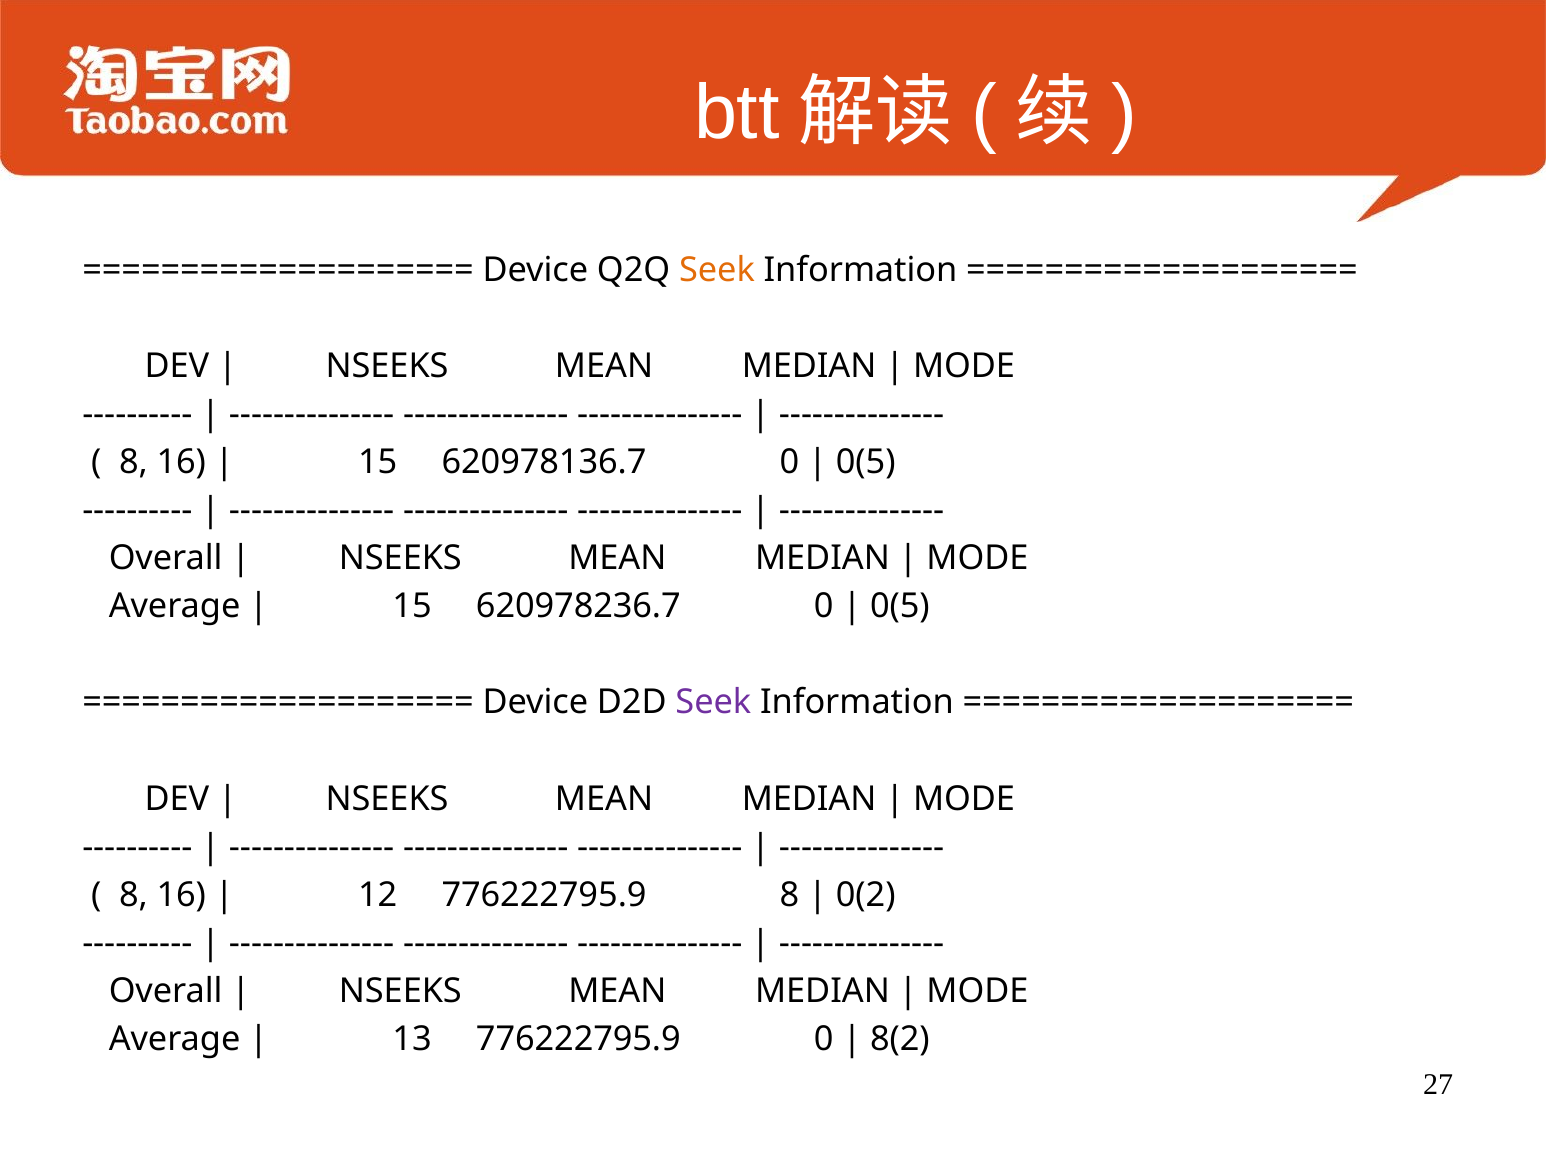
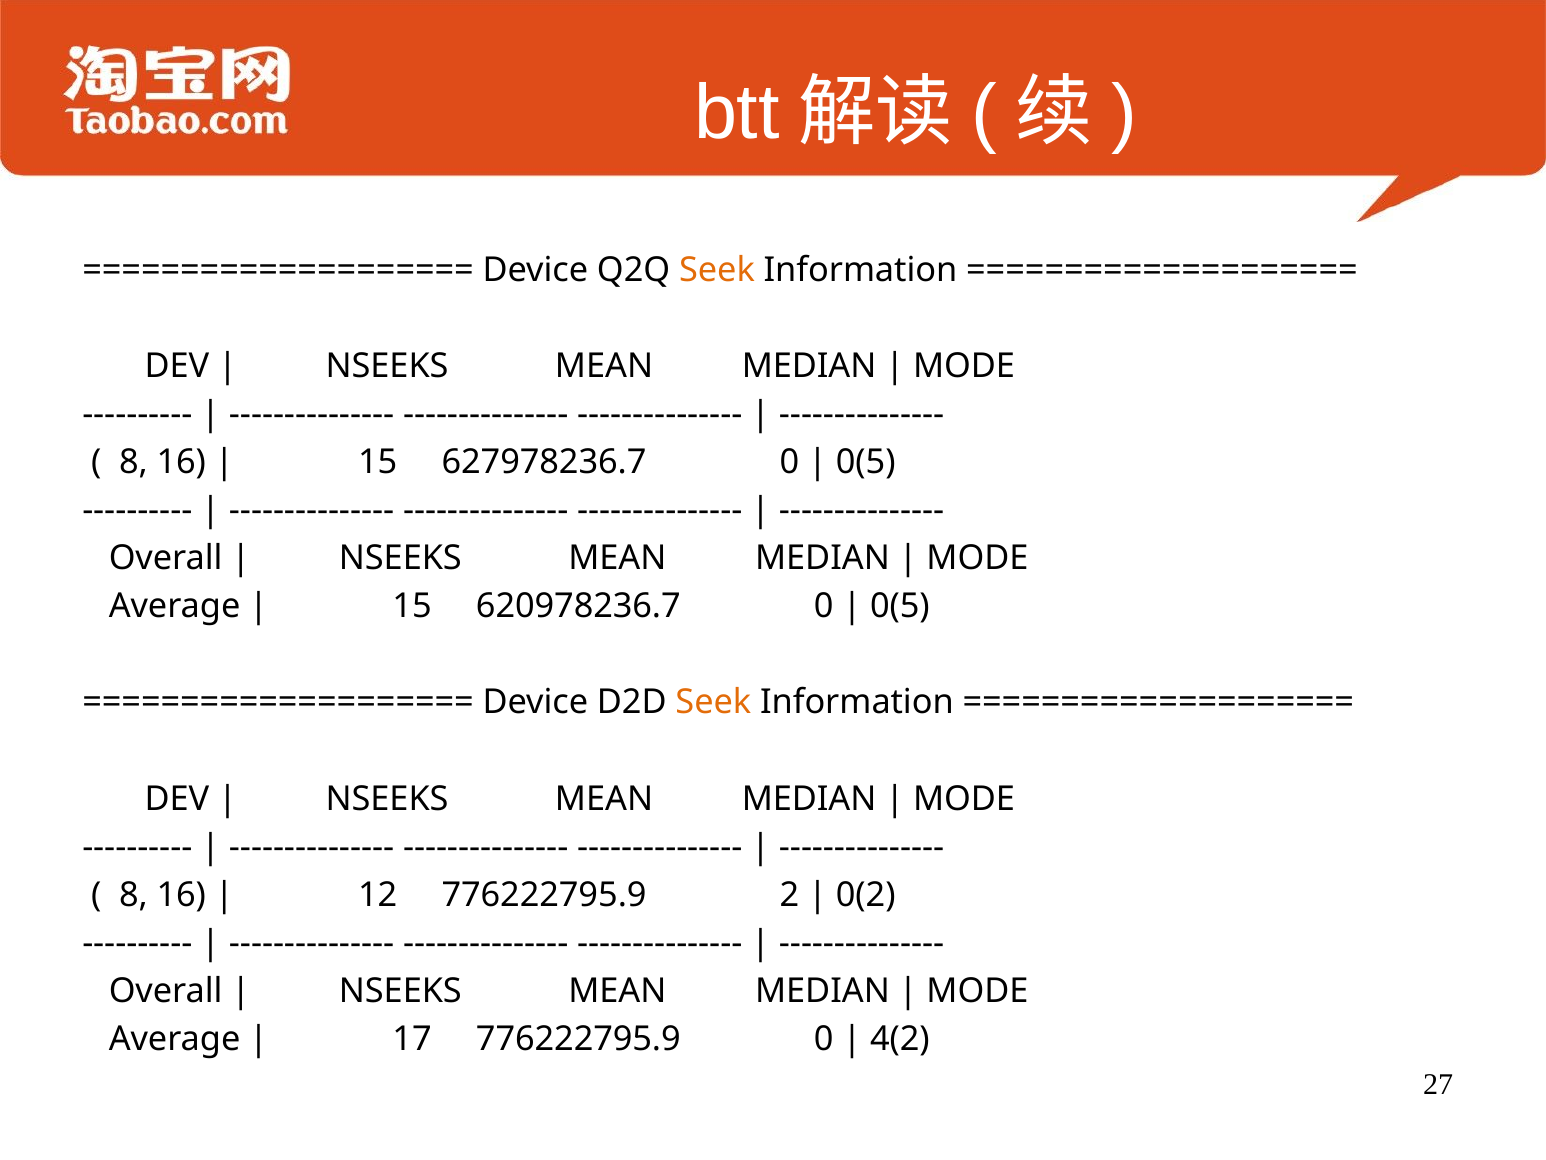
620978136.7: 620978136.7 -> 627978236.7
Seek at (713, 702) colour: purple -> orange
776222795.9 8: 8 -> 2
13: 13 -> 17
8(2: 8(2 -> 4(2
